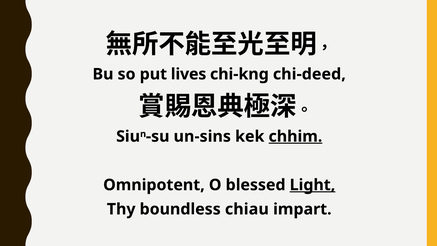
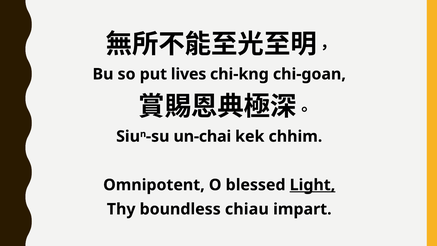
chi-deed: chi-deed -> chi-goan
un-sins: un-sins -> un-chai
chhim underline: present -> none
